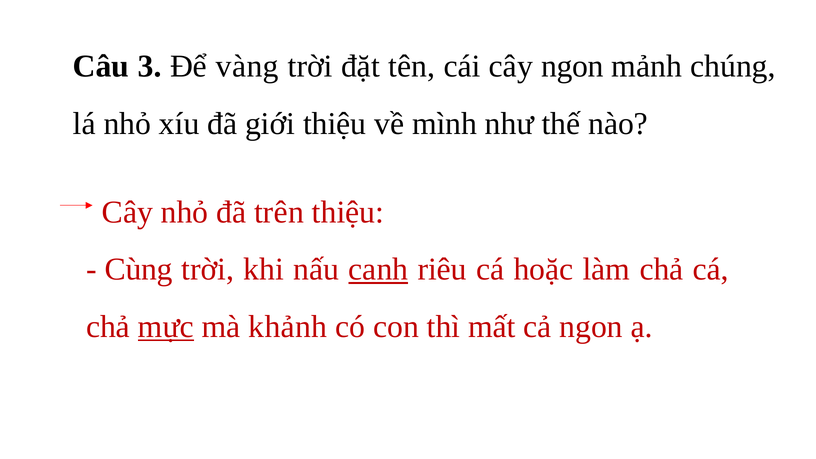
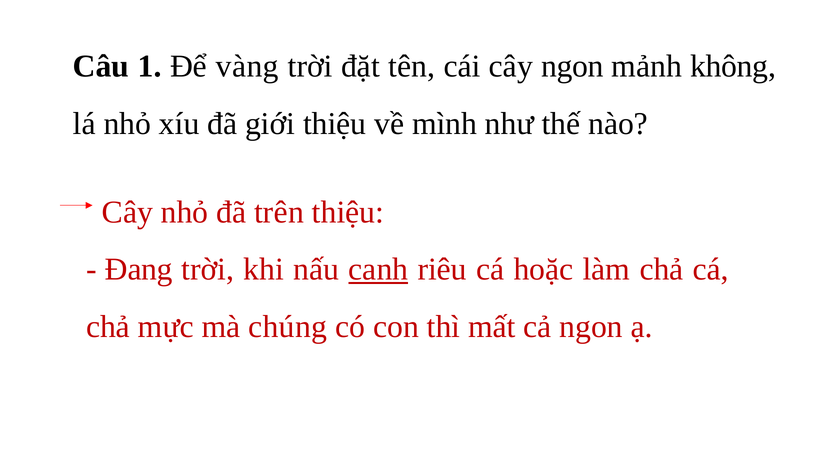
3: 3 -> 1
chúng: chúng -> không
Cùng: Cùng -> Đang
mực underline: present -> none
khảnh: khảnh -> chúng
